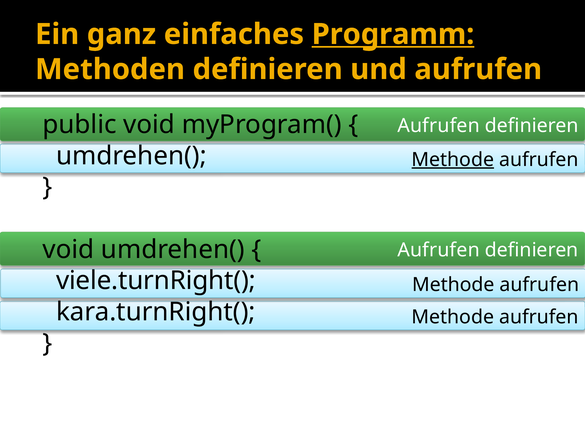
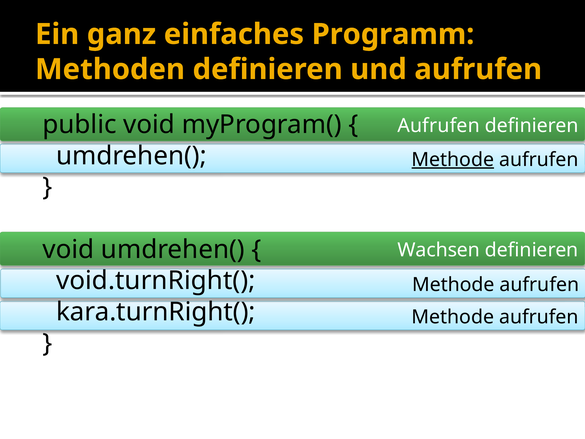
Programm underline: present -> none
Aufrufen at (439, 250): Aufrufen -> Wachsen
viele.turnRight(: viele.turnRight( -> void.turnRight(
